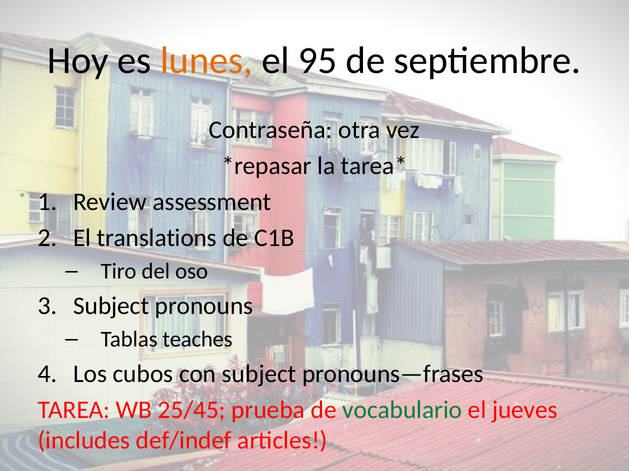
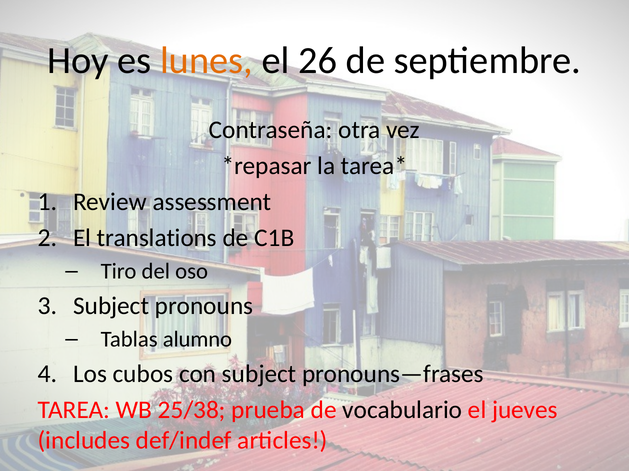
95: 95 -> 26
teaches: teaches -> alumno
25/45: 25/45 -> 25/38
vocabulario colour: green -> black
